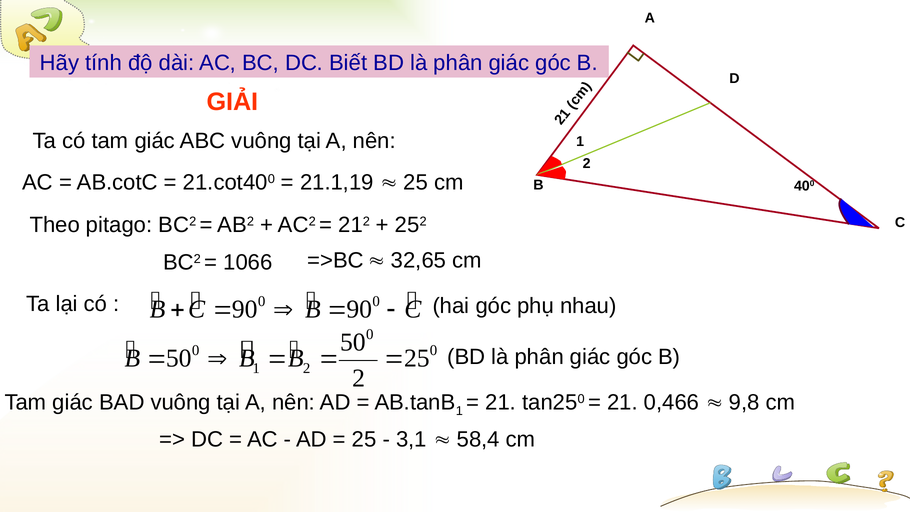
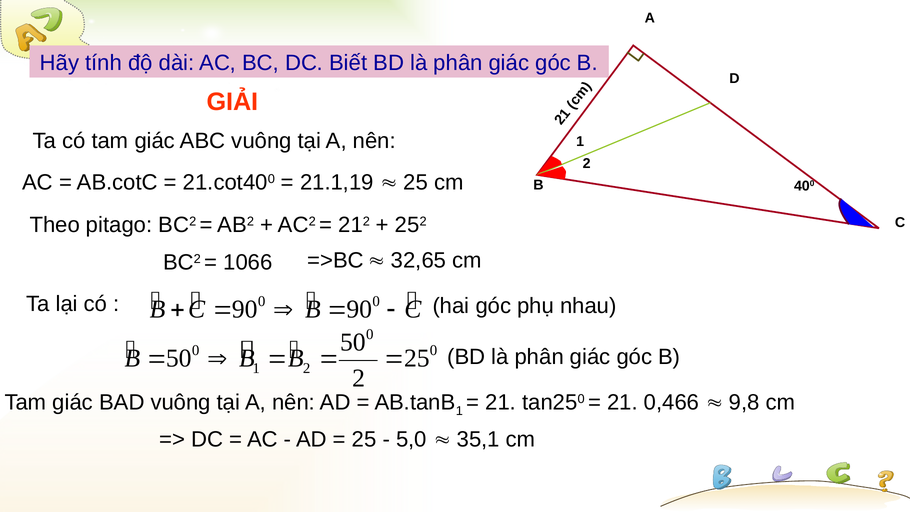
3,1: 3,1 -> 5,0
58,4: 58,4 -> 35,1
